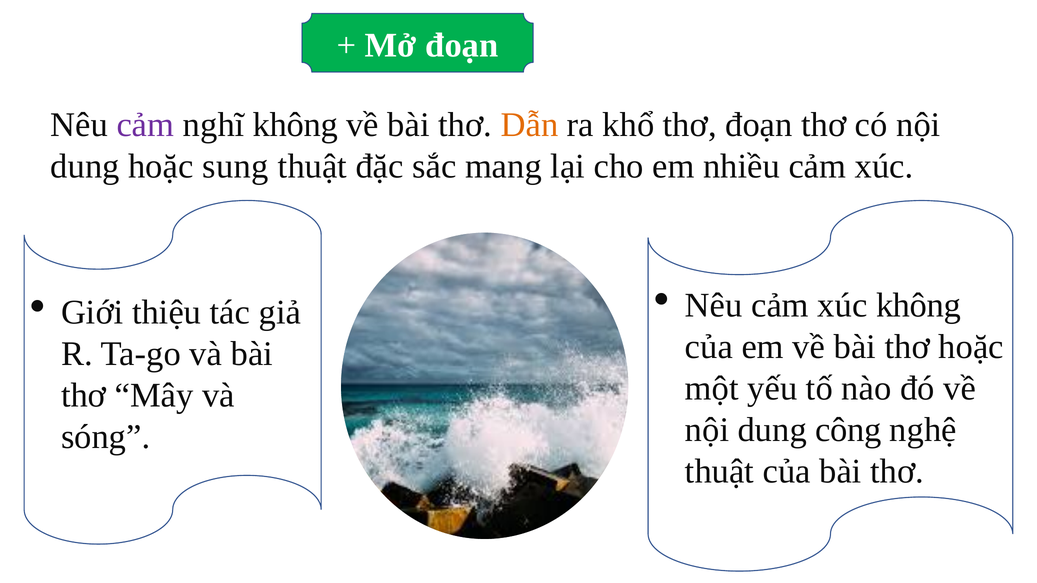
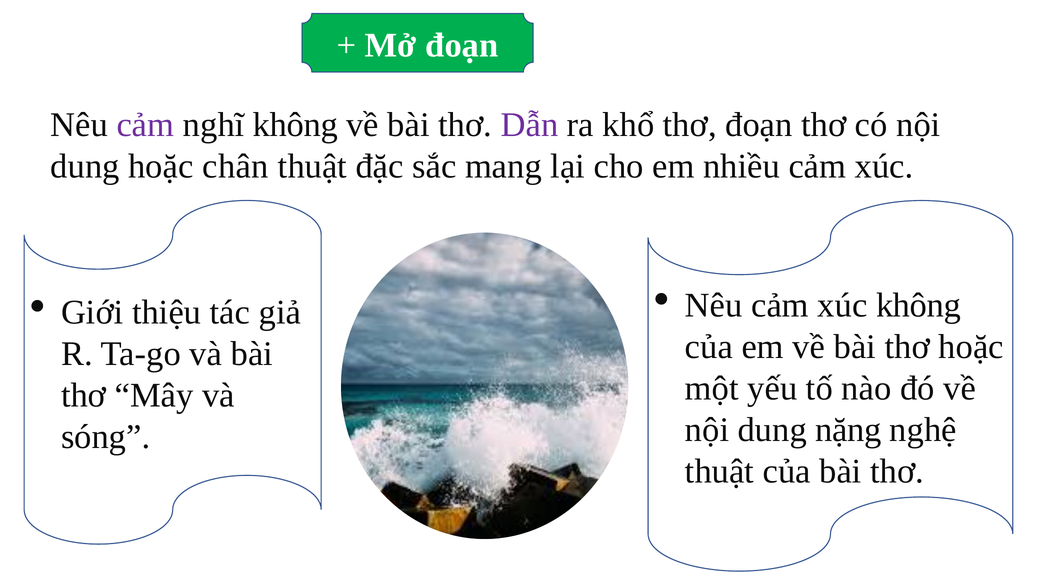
Dẫn colour: orange -> purple
sung: sung -> chân
công: công -> nặng
